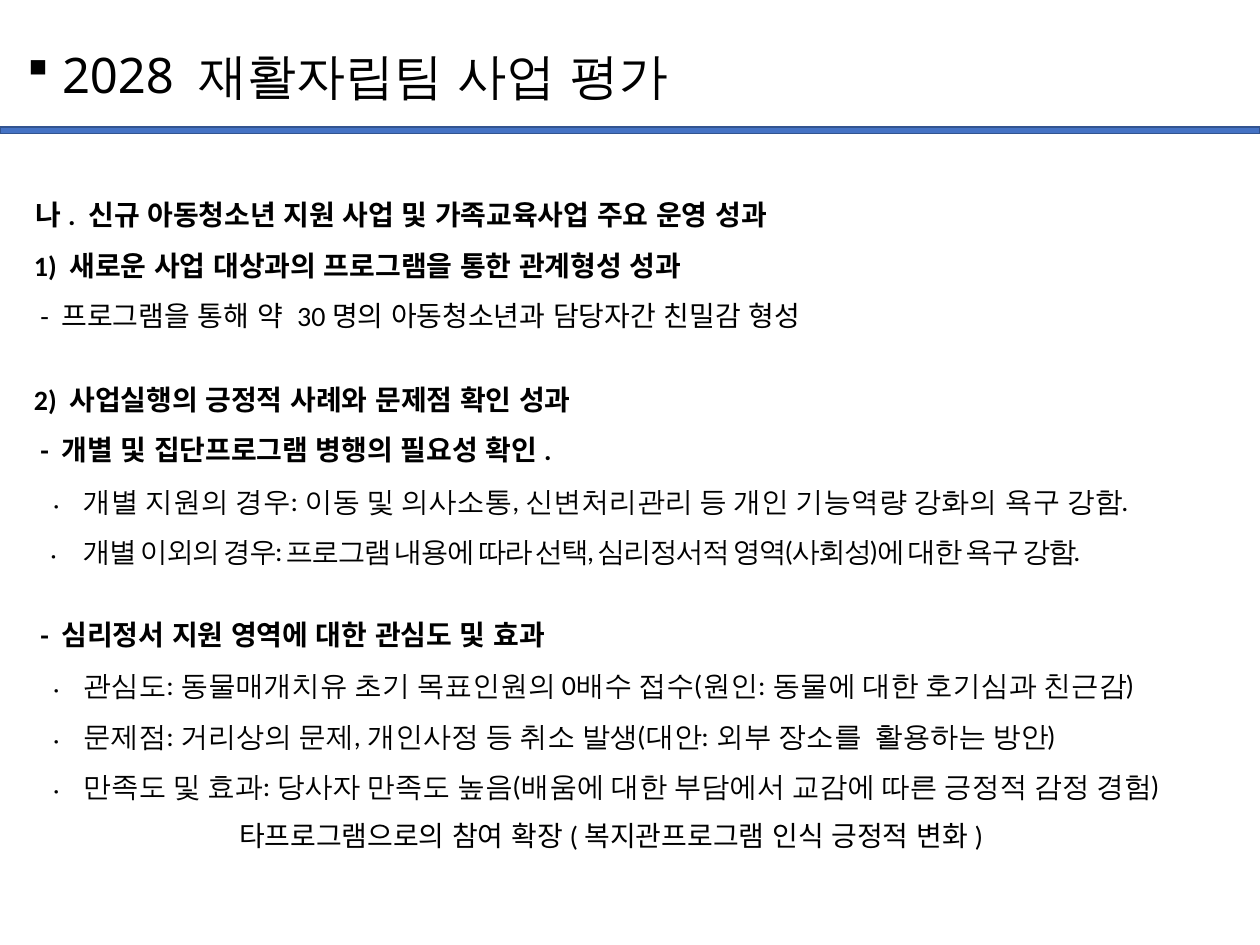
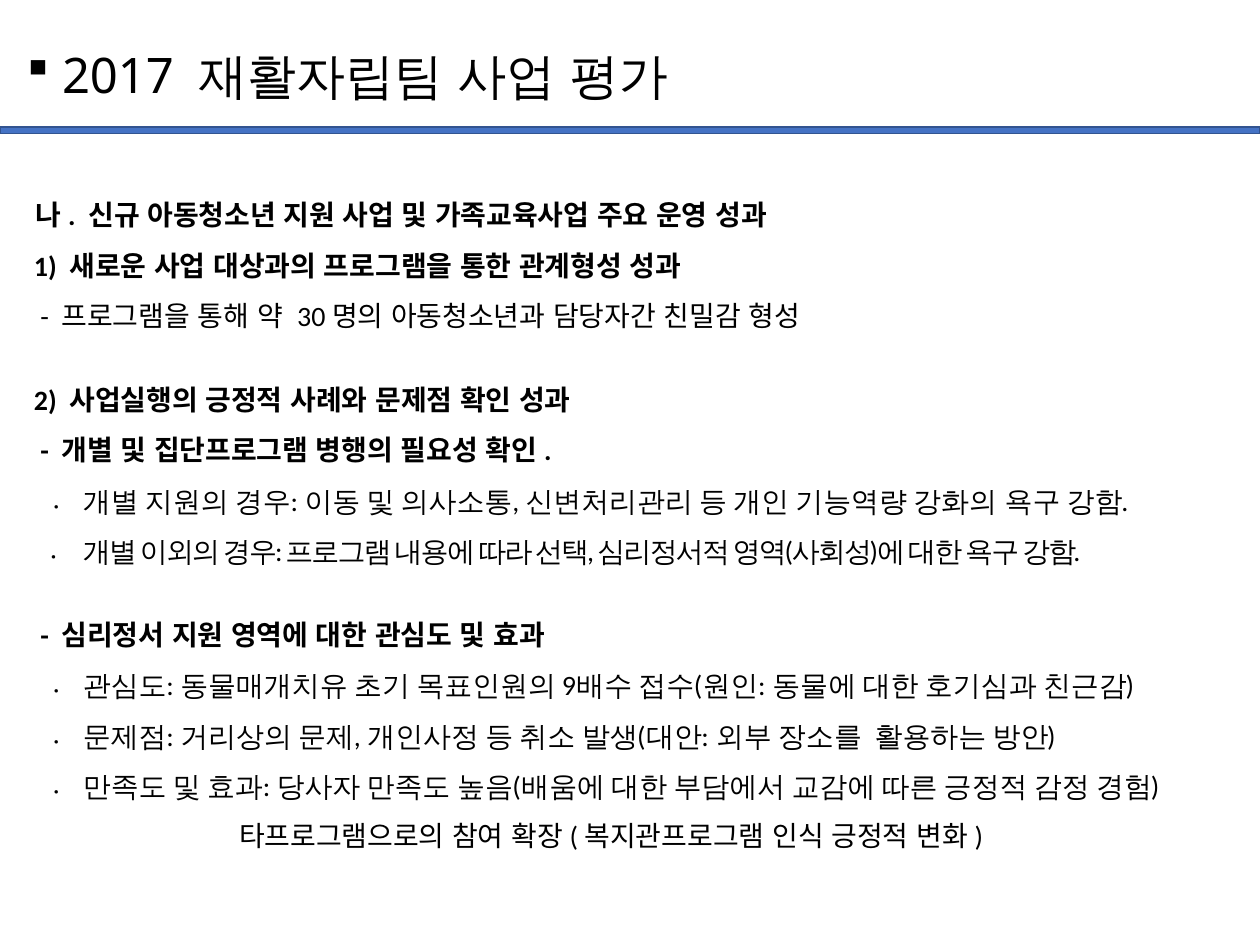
2028: 2028 -> 2017
0 at (569, 686): 0 -> 9
